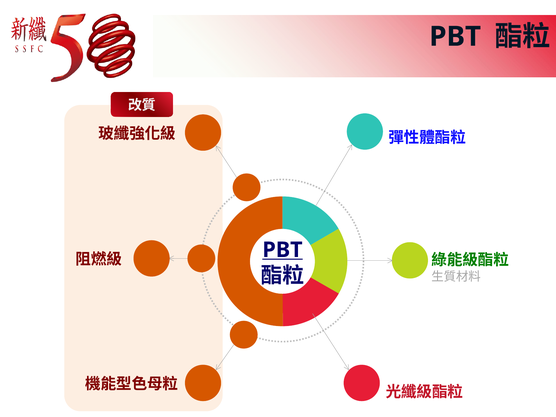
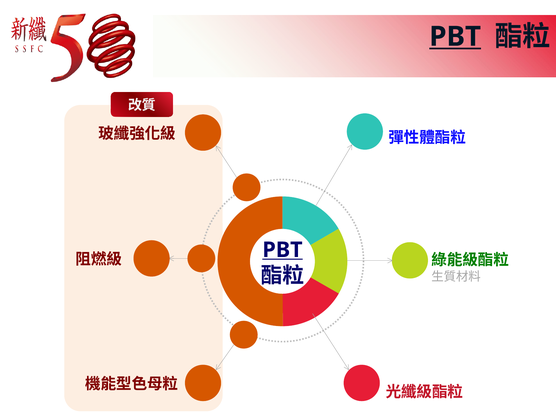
PBT at (455, 37) underline: none -> present
